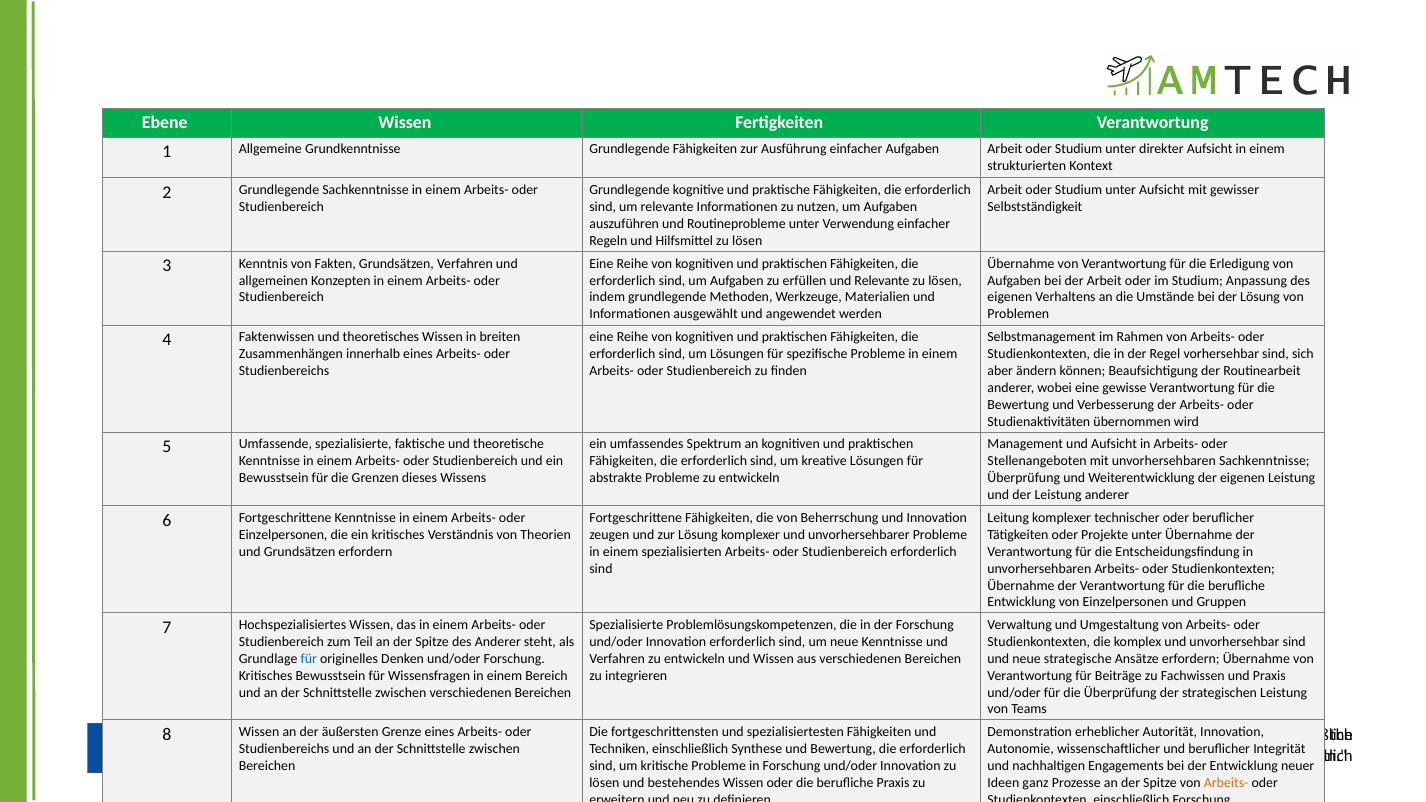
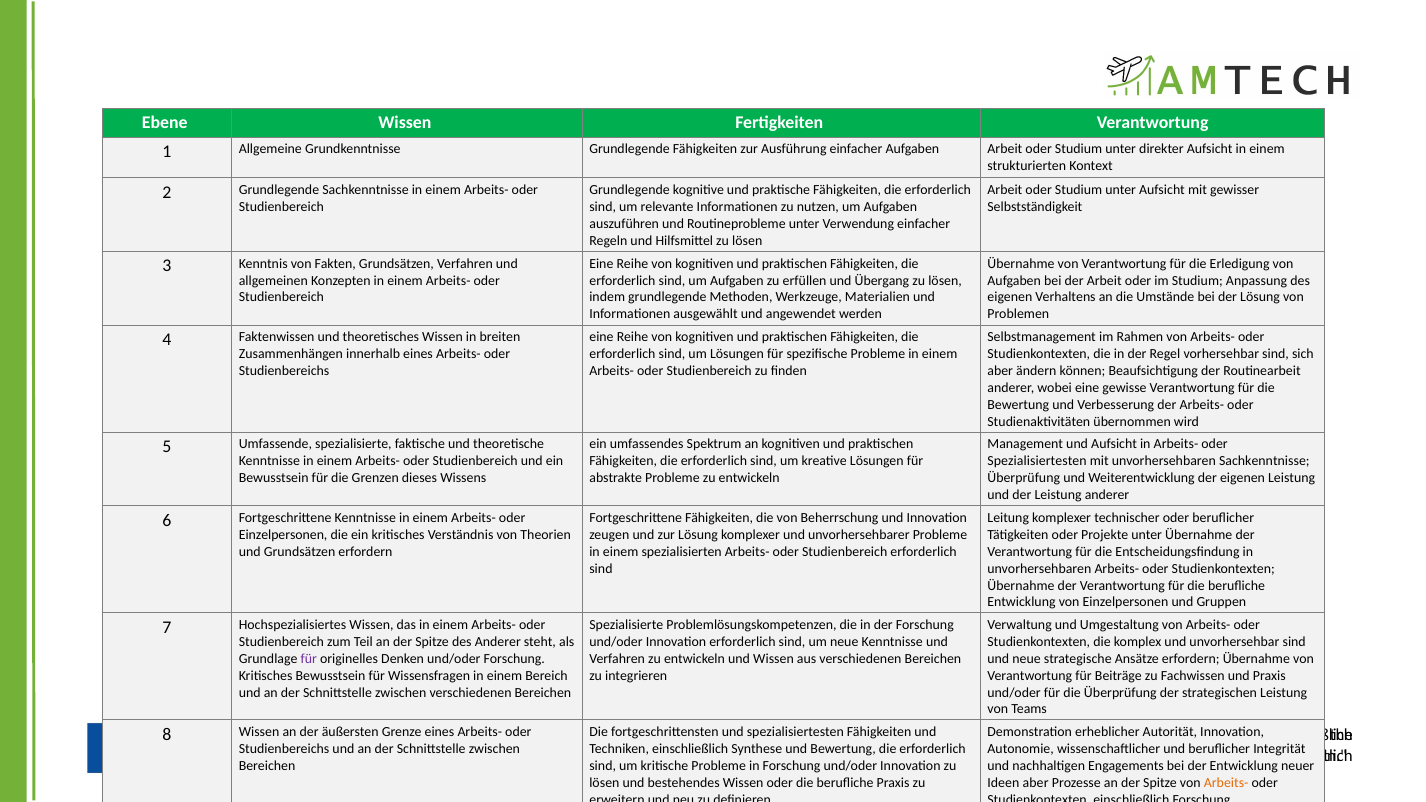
und Relevante: Relevante -> Übergang
Stellenangeboten at (1037, 461): Stellenangeboten -> Spezialisiertesten
für at (309, 659) colour: blue -> purple
Ideen ganz: ganz -> aber
